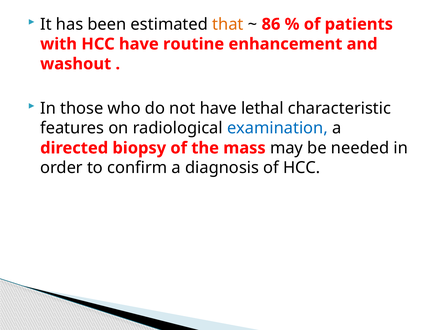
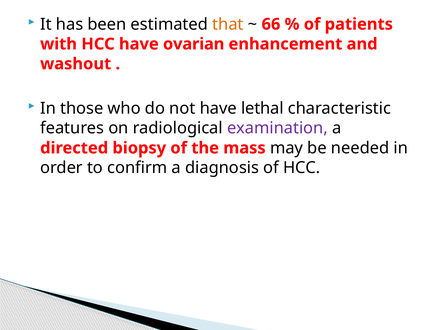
86: 86 -> 66
routine: routine -> ovarian
examination colour: blue -> purple
